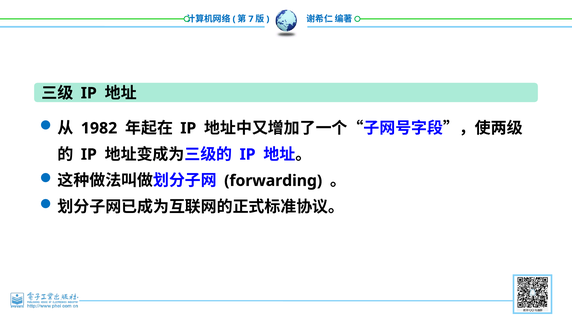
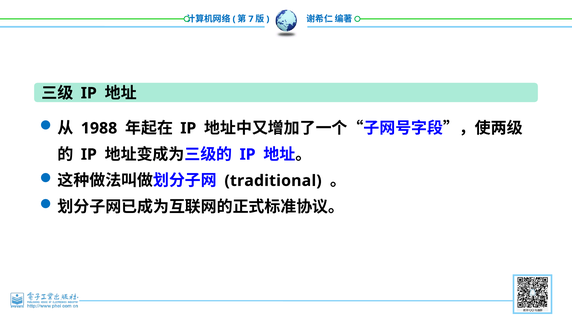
1982: 1982 -> 1988
forwarding: forwarding -> traditional
